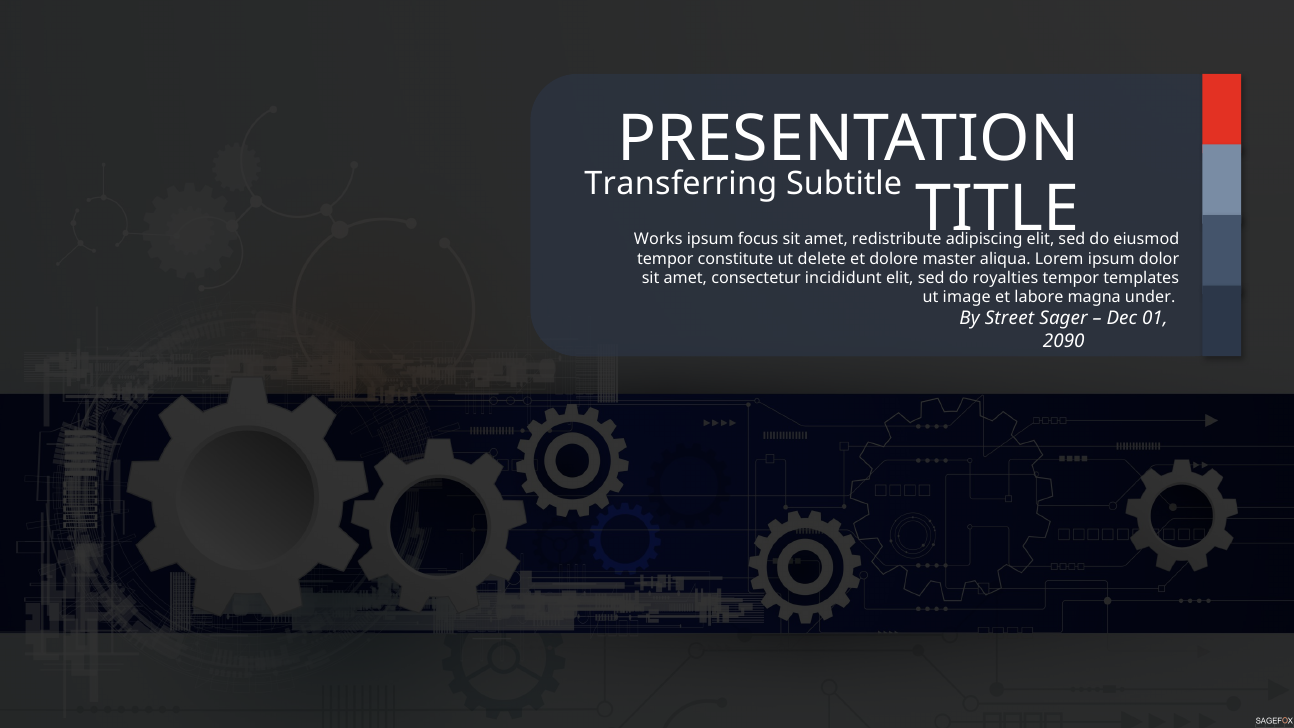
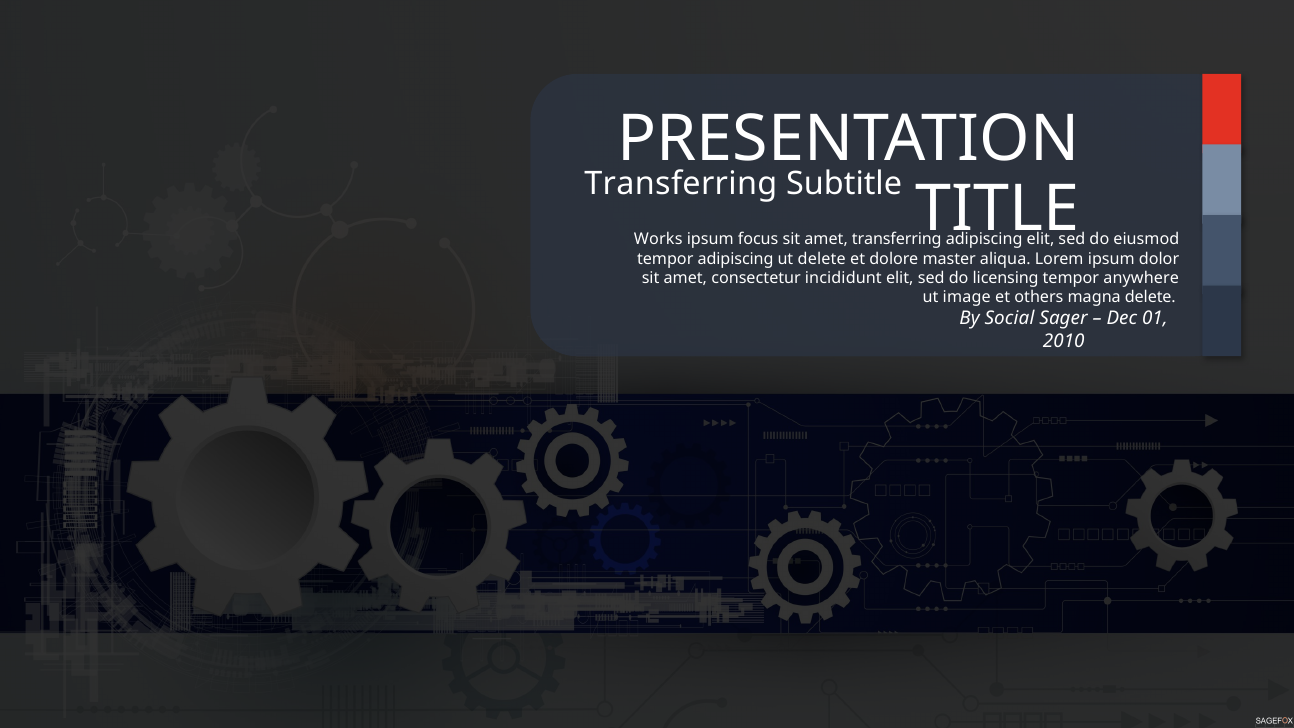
amet redistribute: redistribute -> transferring
tempor constitute: constitute -> adipiscing
royalties: royalties -> licensing
templates: templates -> anywhere
labore: labore -> others
magna under: under -> delete
Street: Street -> Social
2090: 2090 -> 2010
